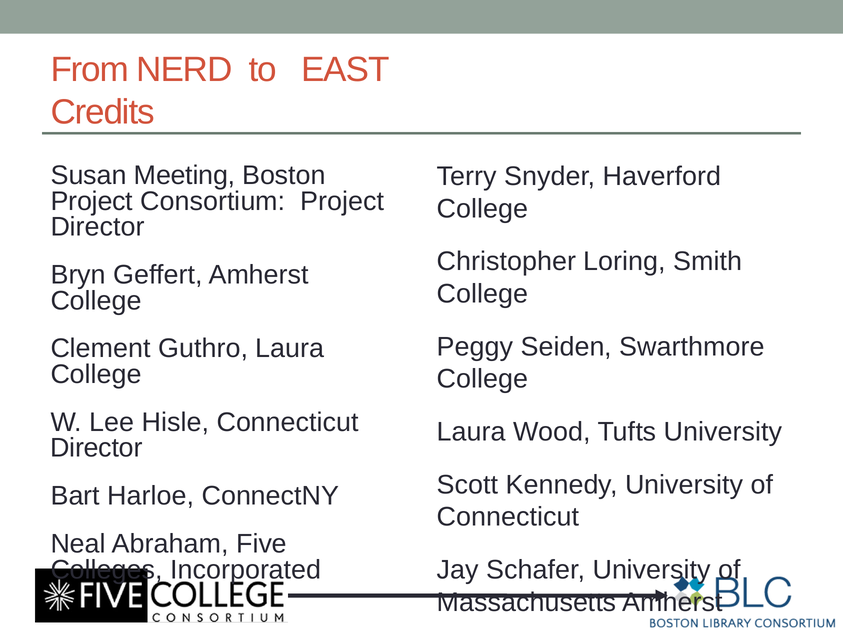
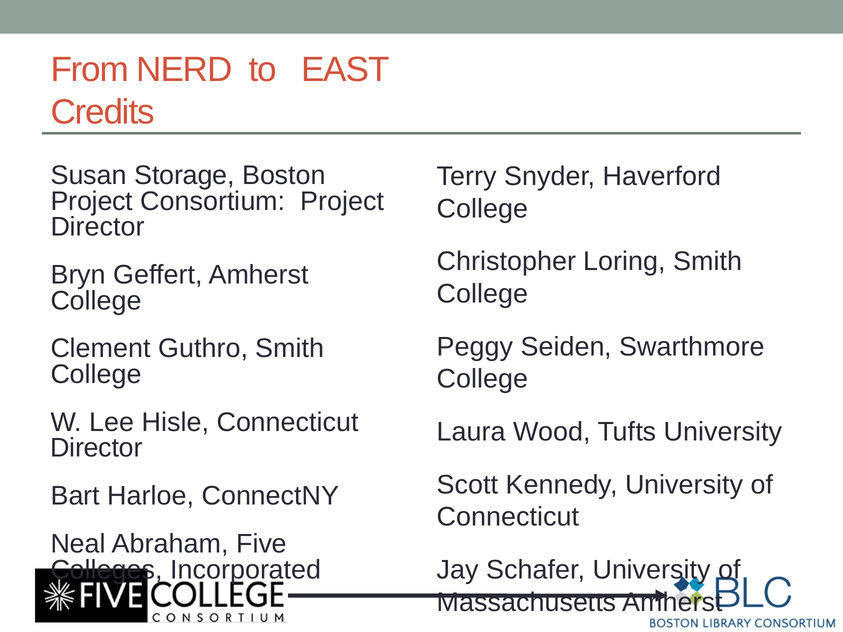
Meeting: Meeting -> Storage
Guthro Laura: Laura -> Smith
